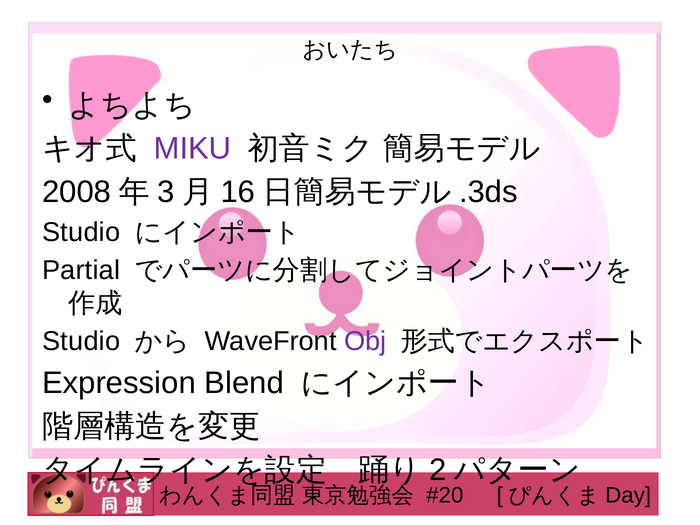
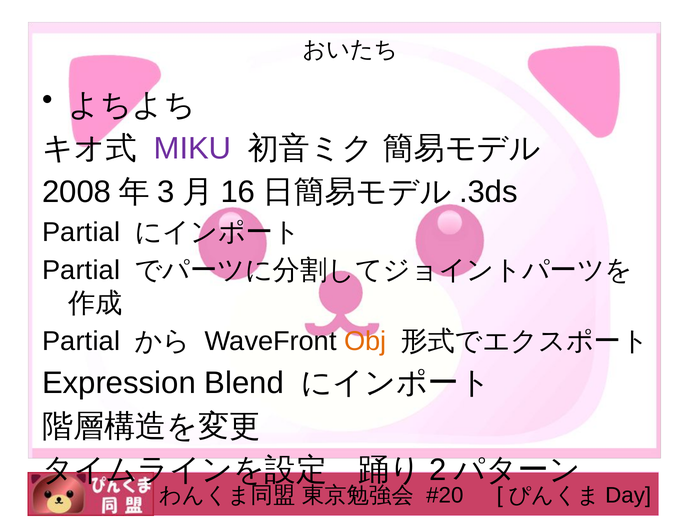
Studio at (81, 232): Studio -> Partial
Studio at (81, 341): Studio -> Partial
Obj colour: purple -> orange
